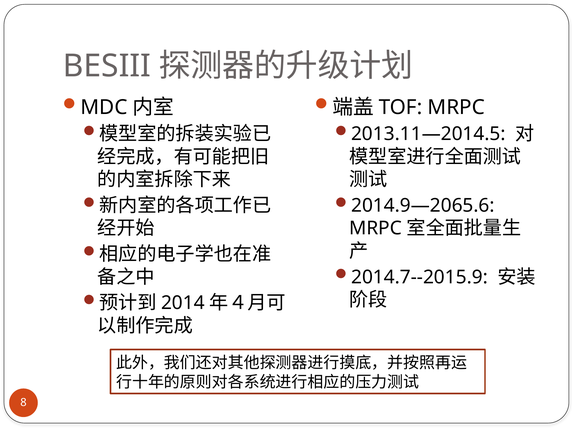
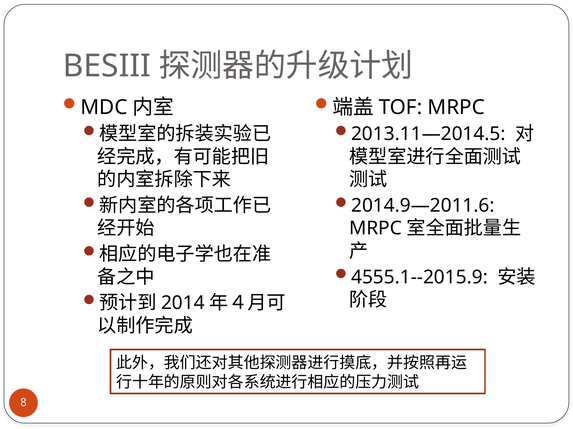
2014.9—2065.6: 2014.9—2065.6 -> 2014.9—2011.6
2014.7--2015.9: 2014.7--2015.9 -> 4555.1--2015.9
